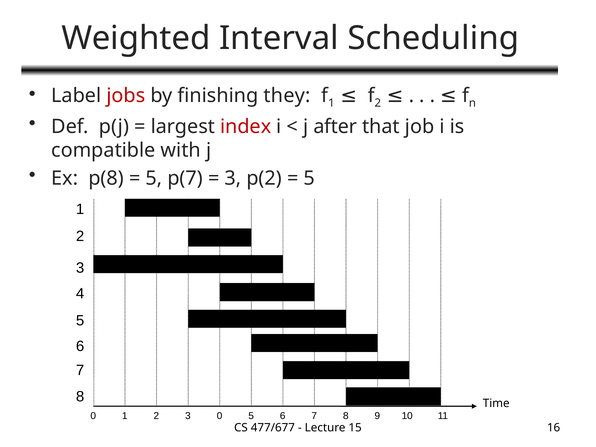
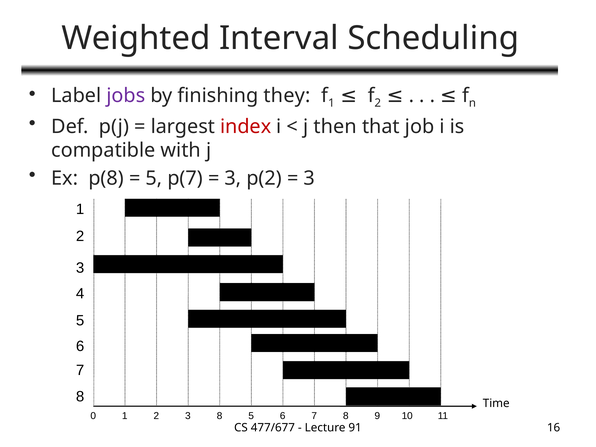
jobs colour: red -> purple
after: after -> then
5 at (309, 178): 5 -> 3
3 0: 0 -> 8
15: 15 -> 91
